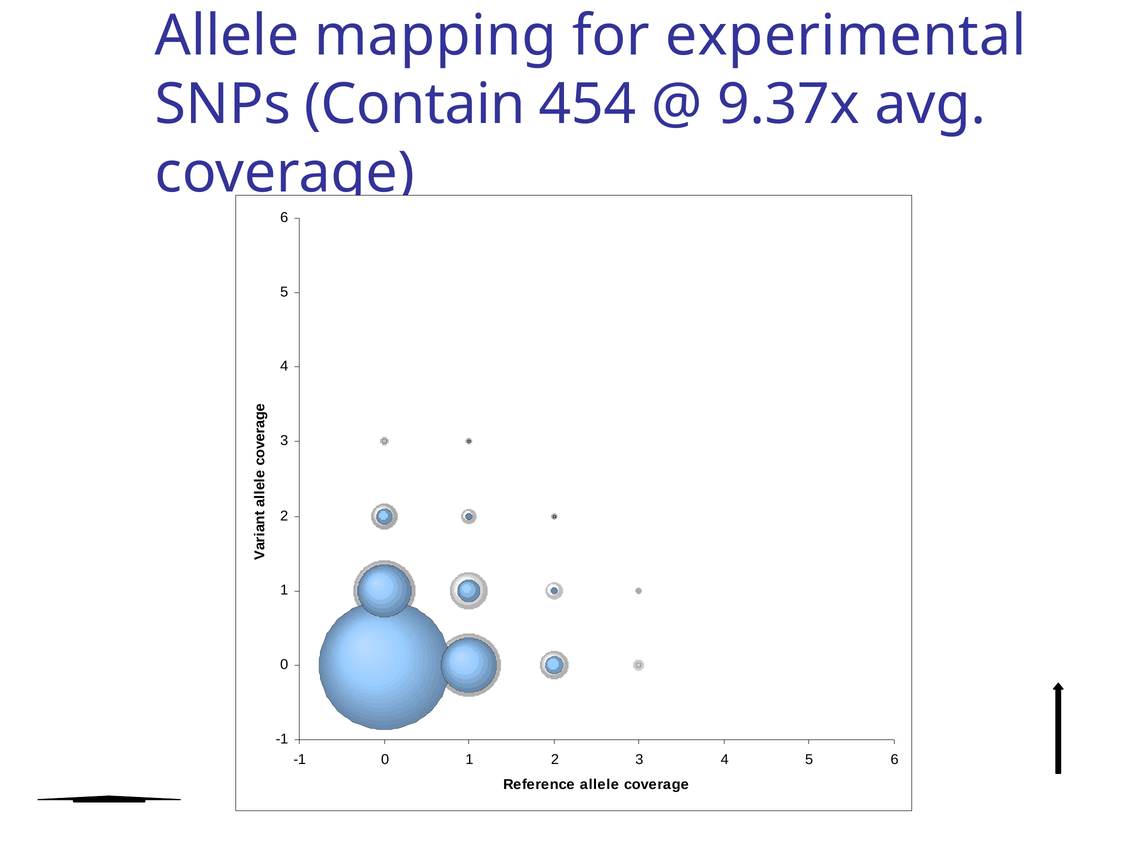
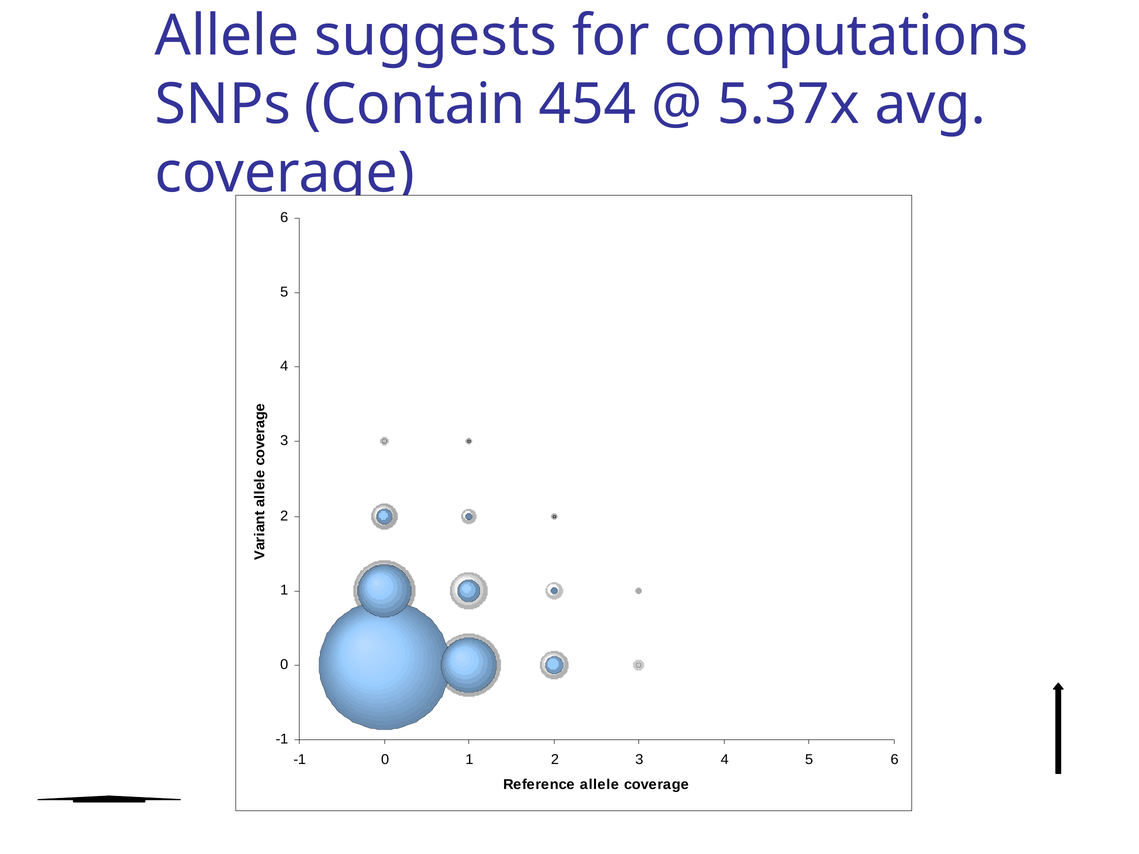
mapping: mapping -> suggests
experimental: experimental -> computations
9.37x: 9.37x -> 5.37x
